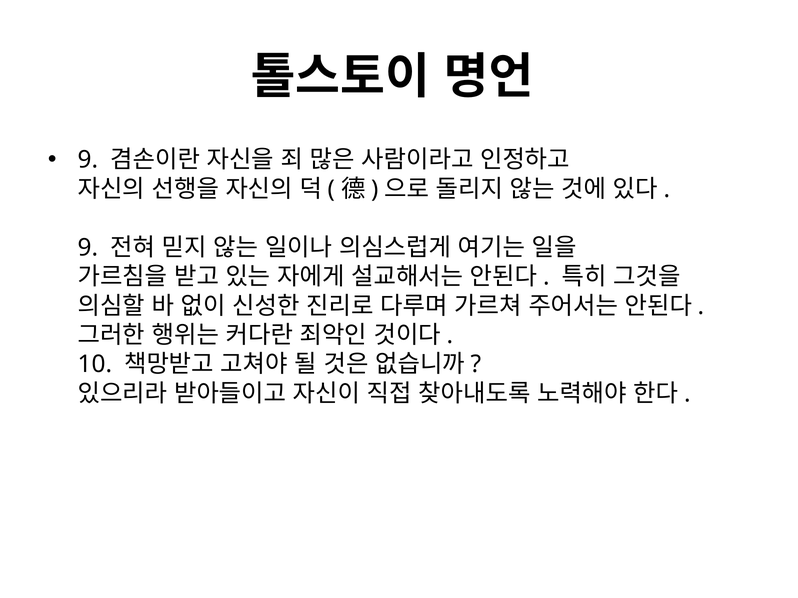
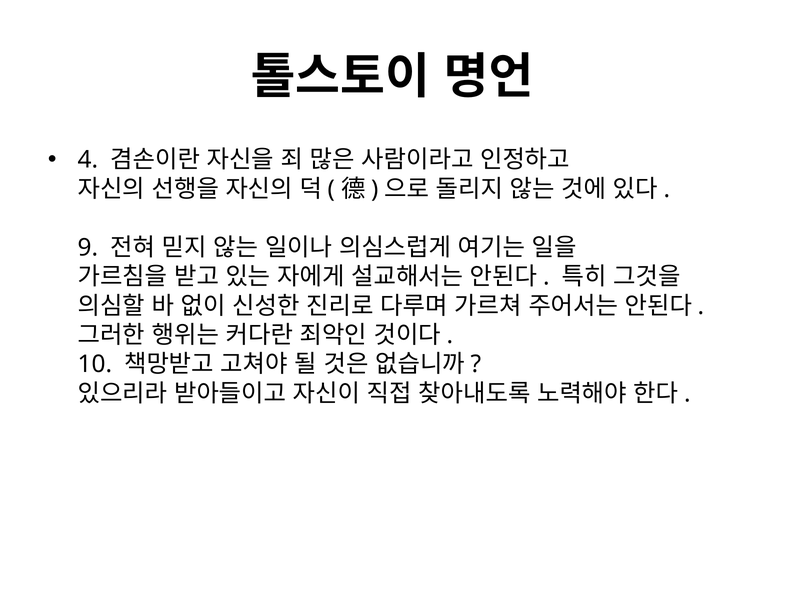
9 at (88, 160): 9 -> 4
